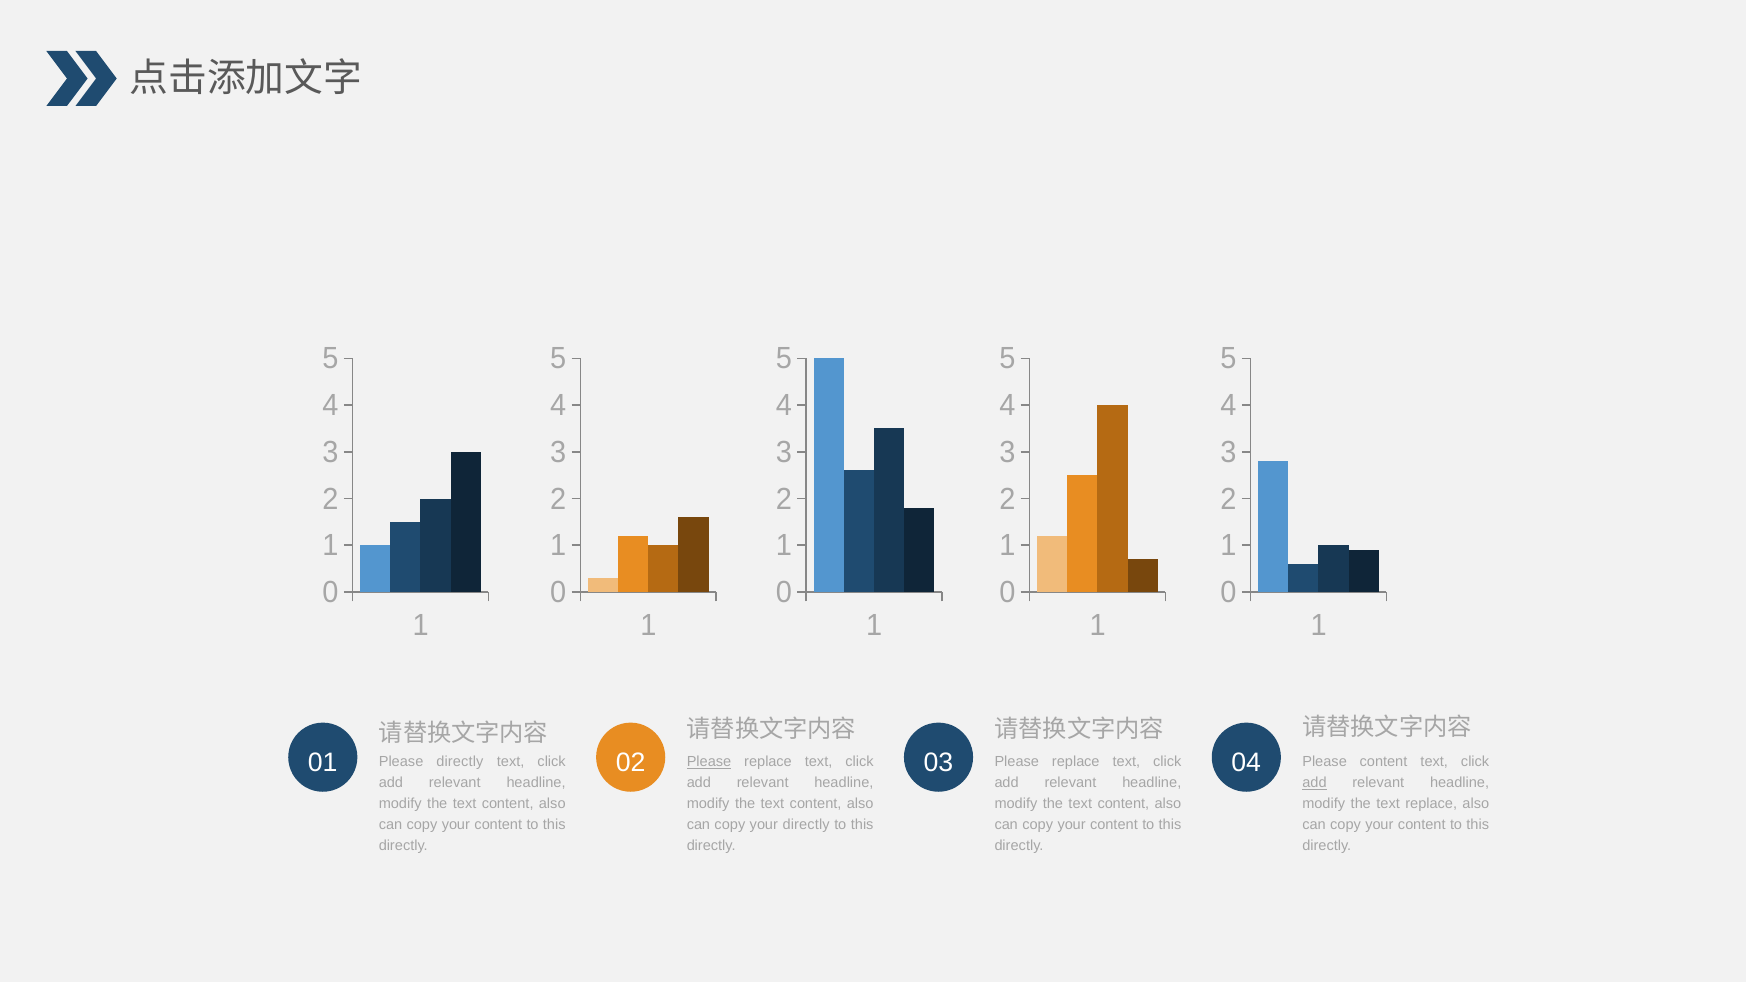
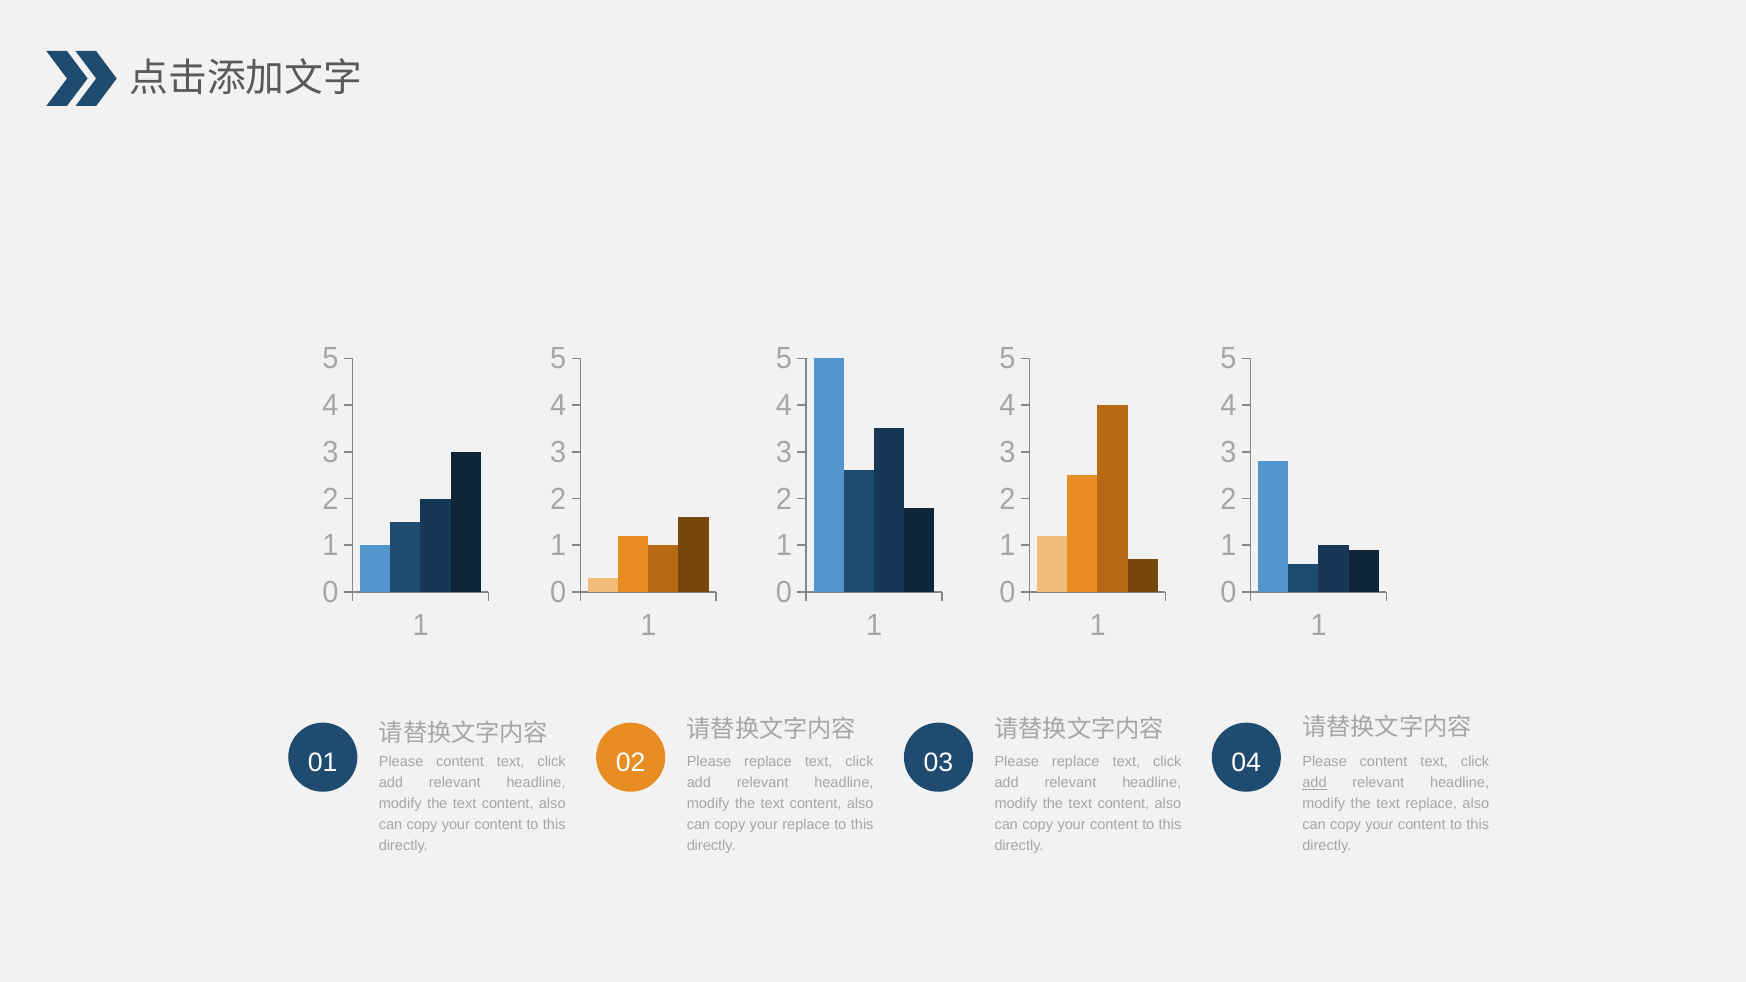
Please at (709, 762) underline: present -> none
directly at (460, 762): directly -> content
your directly: directly -> replace
